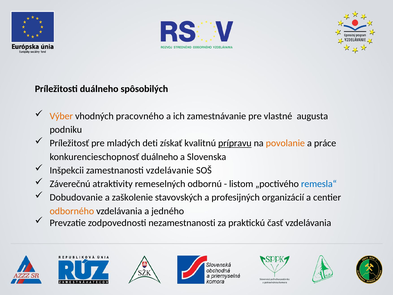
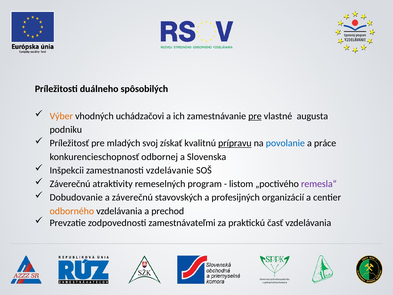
pracovného: pracovného -> uchádzačovi
pre at (255, 116) underline: none -> present
deti: deti -> svoj
povolanie colour: orange -> blue
konkurencieschopnosť duálneho: duálneho -> odbornej
odbornú: odbornú -> program
remesla“ colour: blue -> purple
a zaškolenie: zaškolenie -> záverečnú
jedného: jedného -> prechod
nezamestnanosti: nezamestnanosti -> zamestnávateľmi
